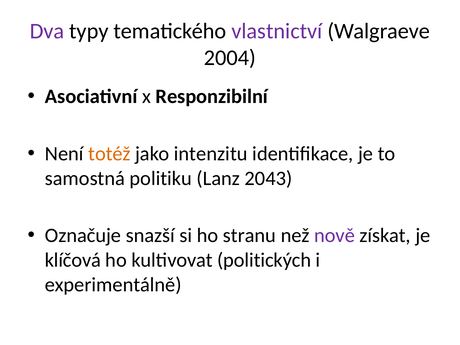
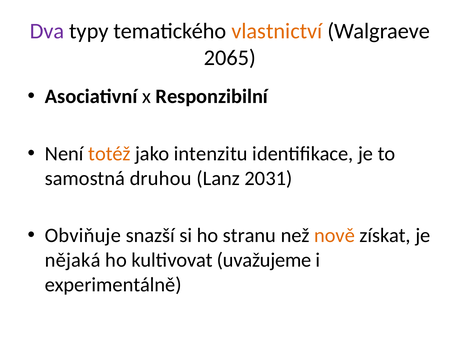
vlastnictví colour: purple -> orange
2004: 2004 -> 2065
politiku: politiku -> druhou
2043: 2043 -> 2031
Označuje: Označuje -> Obviňuje
nově colour: purple -> orange
klíčová: klíčová -> nějaká
politických: politických -> uvažujeme
